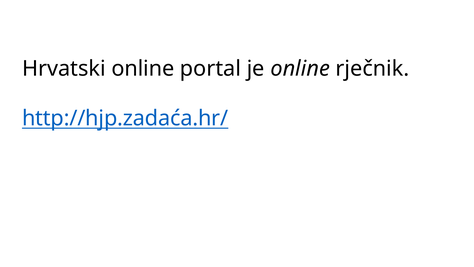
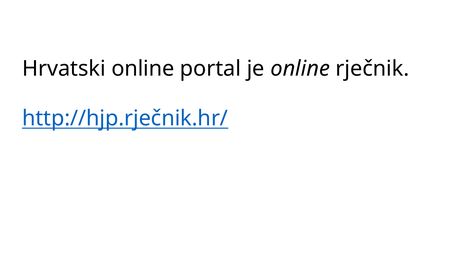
http://hjp.zadaća.hr/: http://hjp.zadaća.hr/ -> http://hjp.rječnik.hr/
